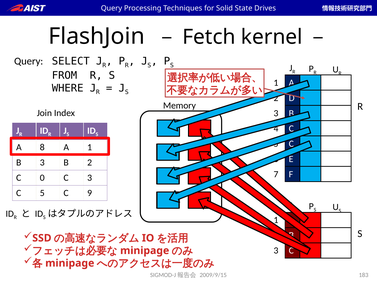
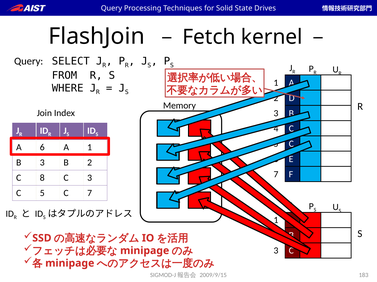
A 8: 8 -> 6
0: 0 -> 8
C 9: 9 -> 7
